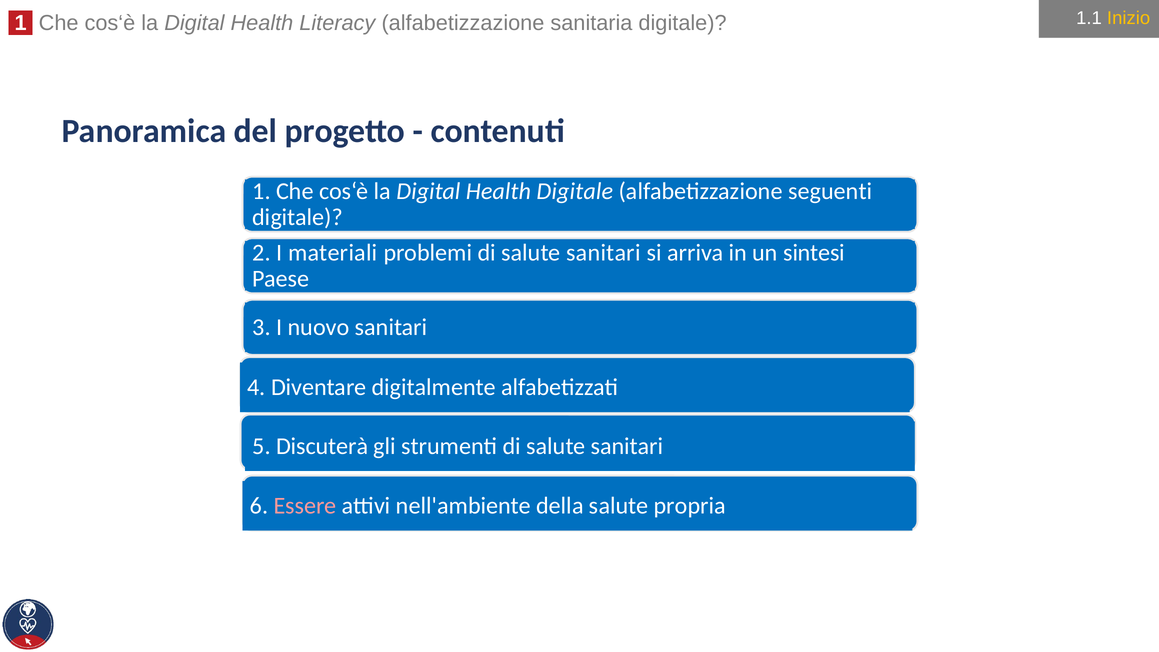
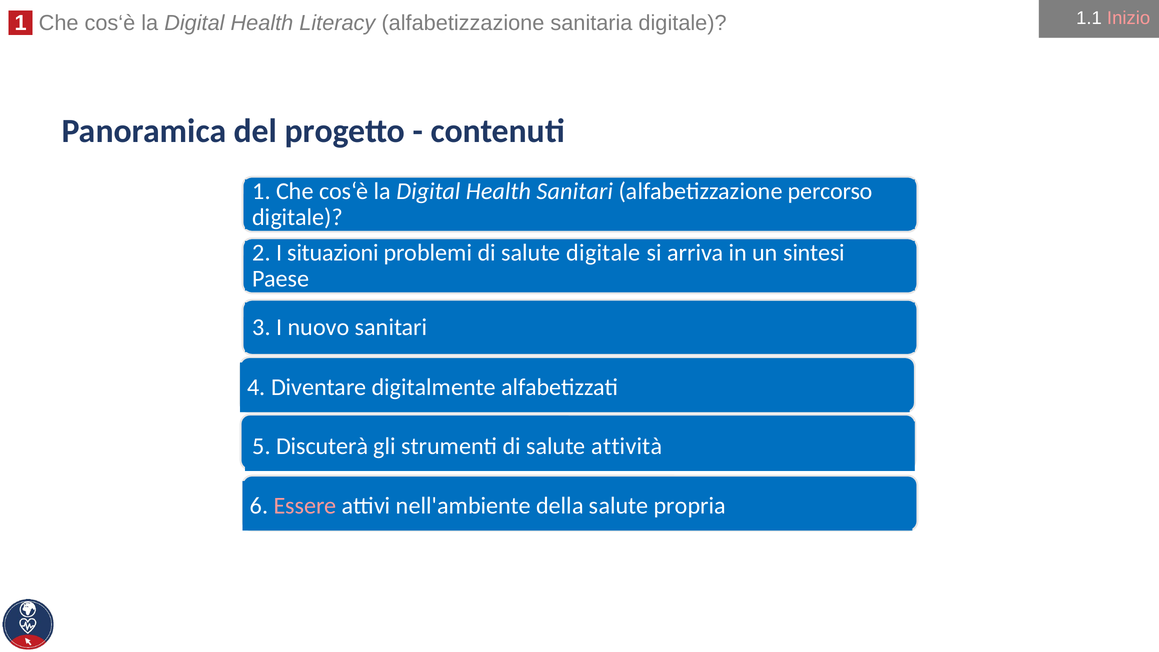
Inizio colour: yellow -> pink
Health Digitale: Digitale -> Sanitari
seguenti: seguenti -> percorso
materiali: materiali -> situazioni
problemi di salute sanitari: sanitari -> digitale
strumenti di salute sanitari: sanitari -> attività
